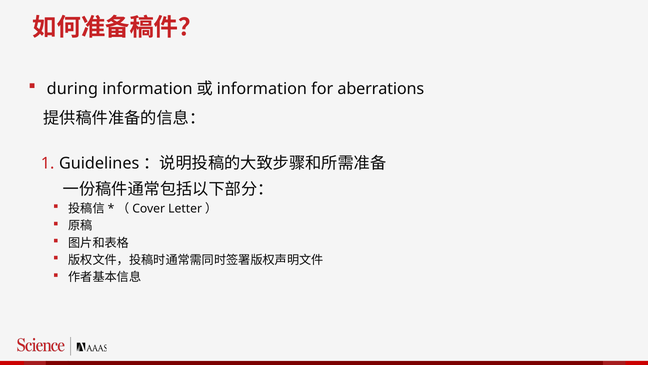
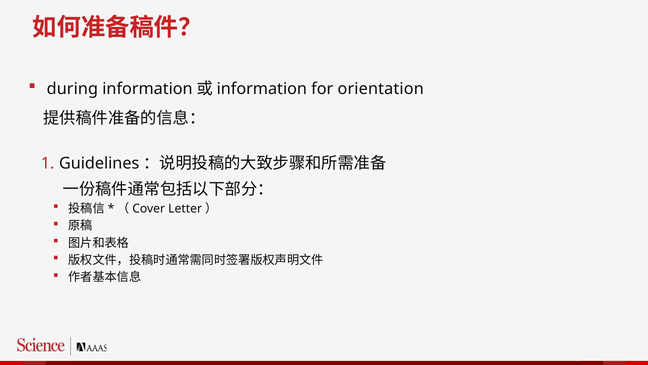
aberrations: aberrations -> orientation
